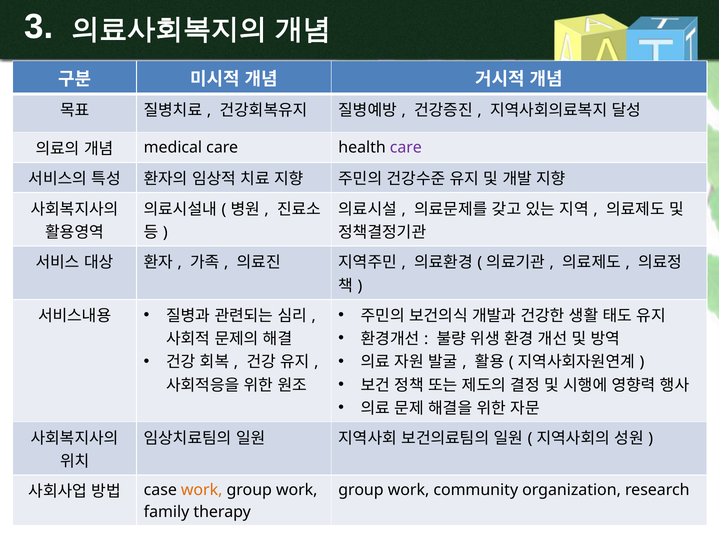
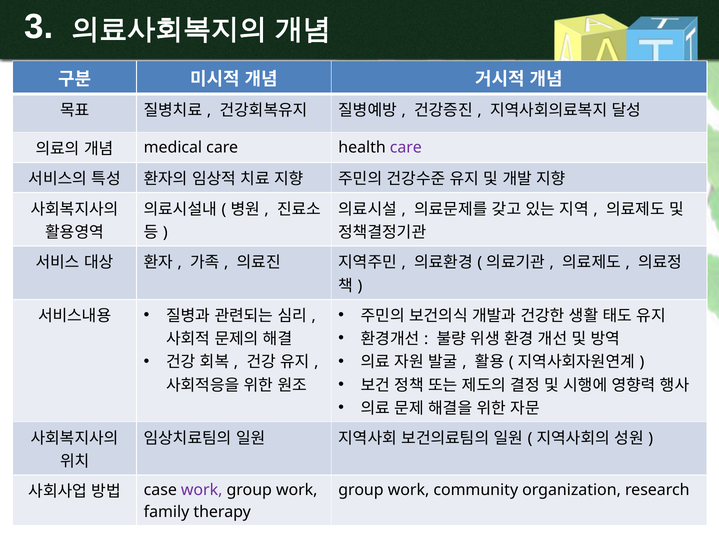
work at (202, 490) colour: orange -> purple
